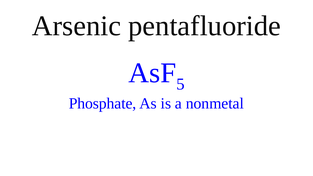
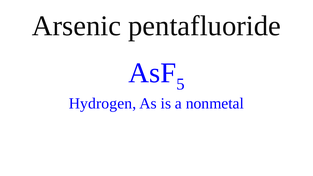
Phosphate: Phosphate -> Hydrogen
